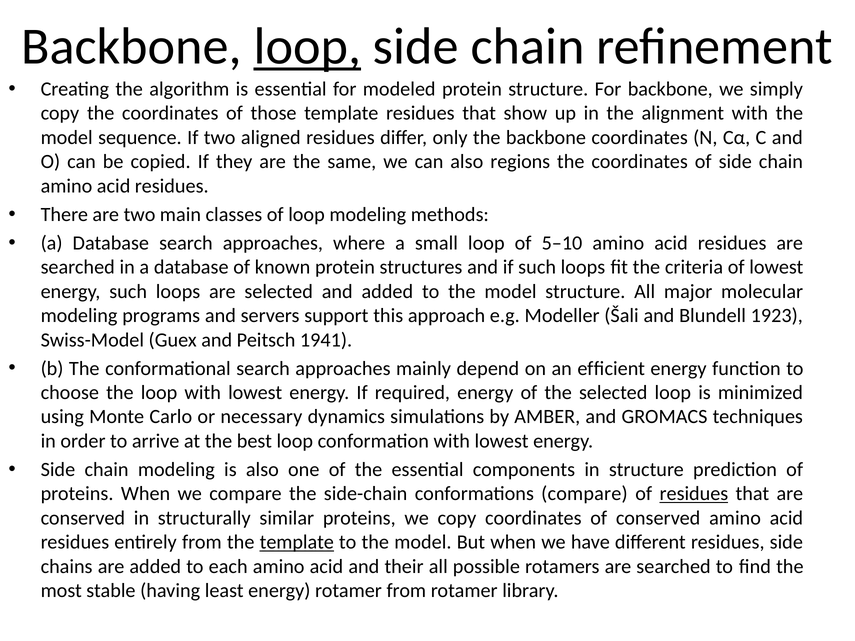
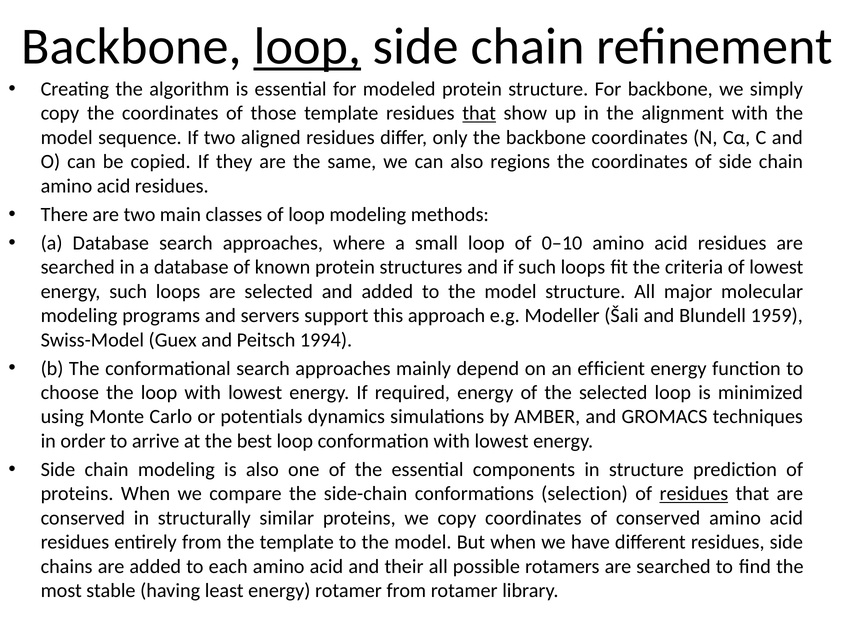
that at (479, 113) underline: none -> present
5–10: 5–10 -> 0–10
1923: 1923 -> 1959
1941: 1941 -> 1994
necessary: necessary -> potentials
conformations compare: compare -> selection
template at (297, 542) underline: present -> none
